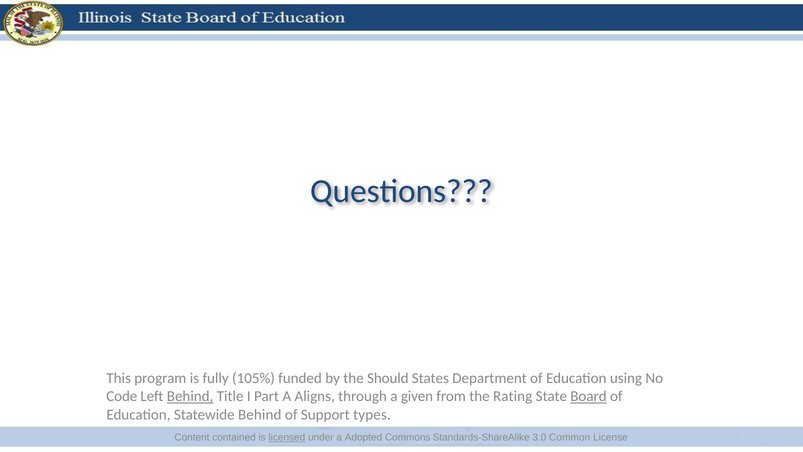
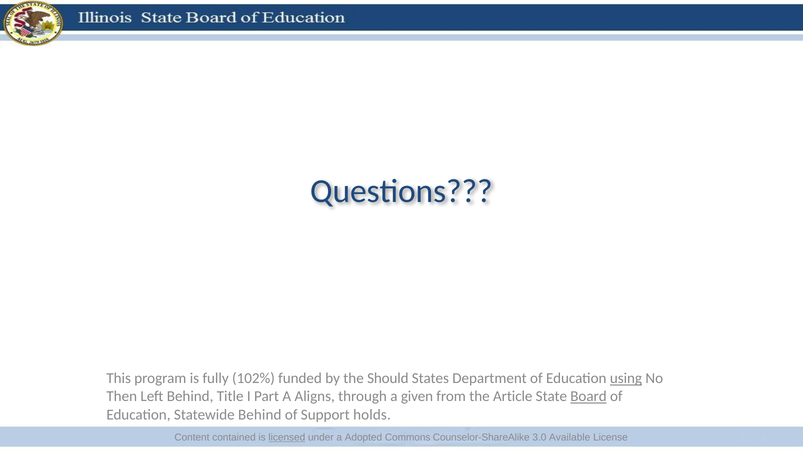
105%: 105% -> 102%
using underline: none -> present
Code: Code -> Then
Behind at (190, 396) underline: present -> none
Rating: Rating -> Article
types: types -> holds
Standards-ShareAlike: Standards-ShareAlike -> Counselor-ShareAlike
Common: Common -> Available
